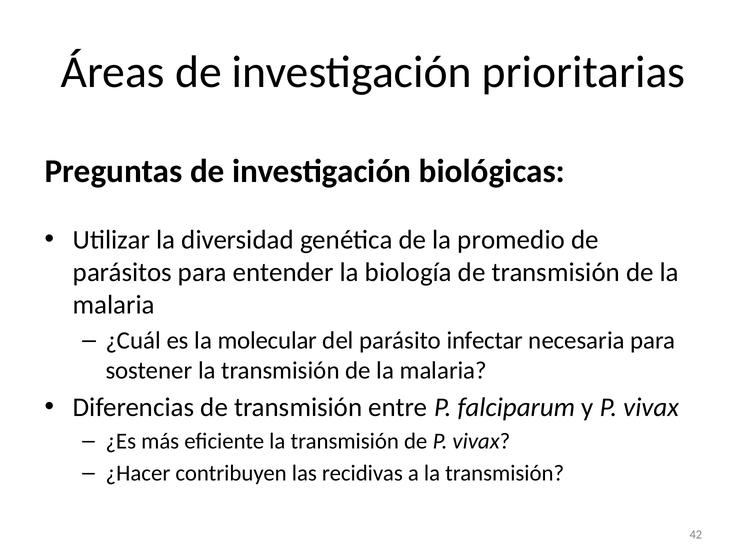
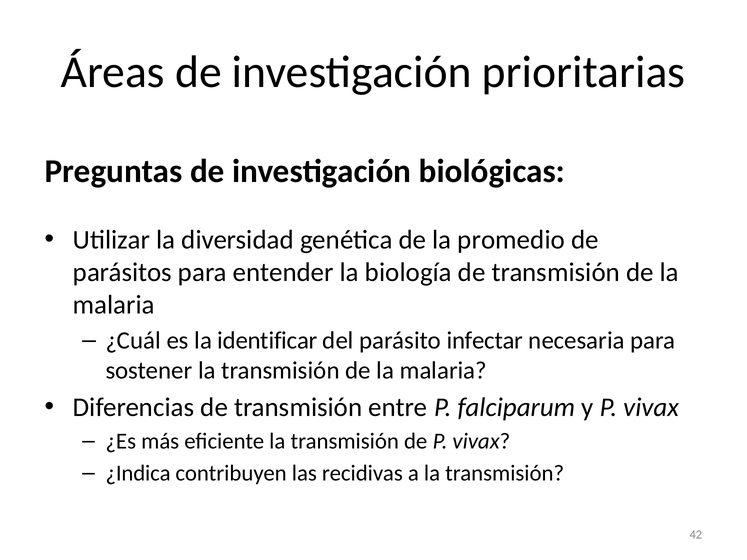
molecular: molecular -> identificar
¿Hacer: ¿Hacer -> ¿Indica
